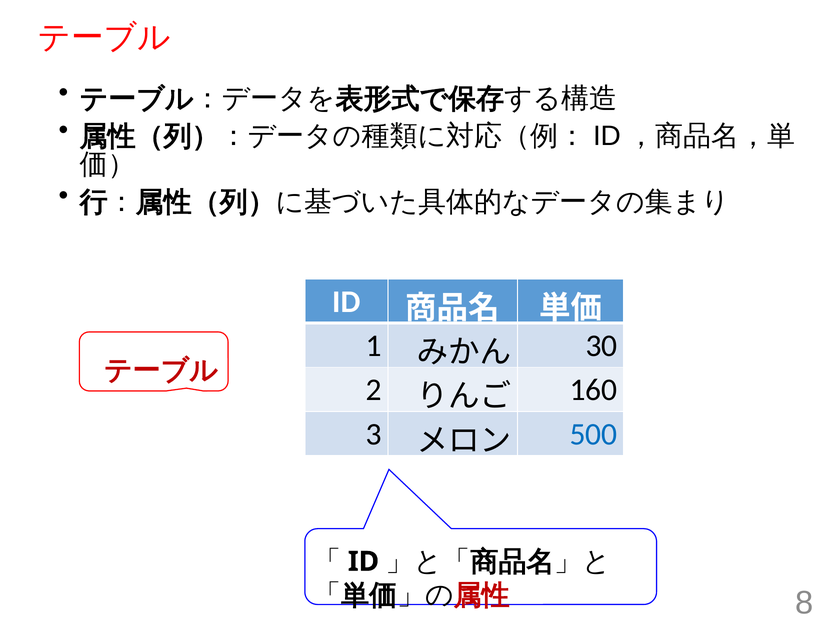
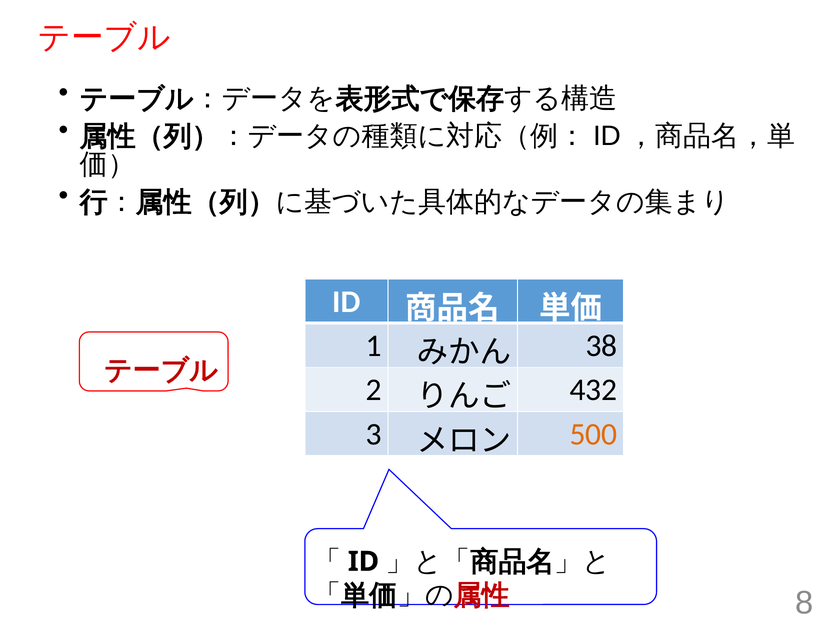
30: 30 -> 38
160: 160 -> 432
500 colour: blue -> orange
